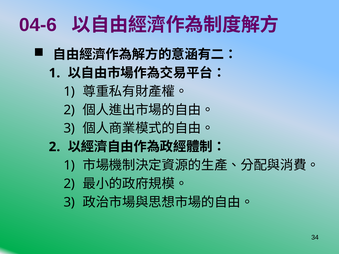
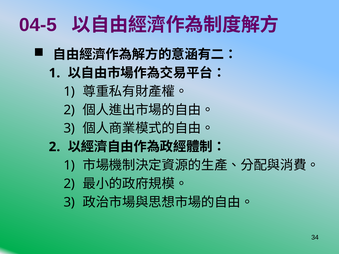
04-6: 04-6 -> 04-5
